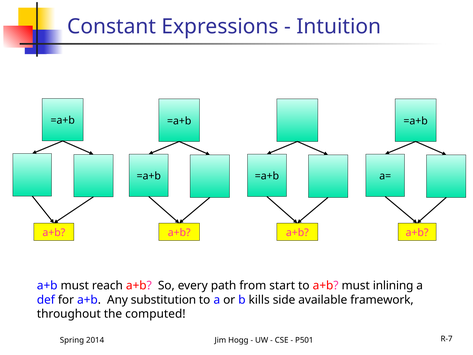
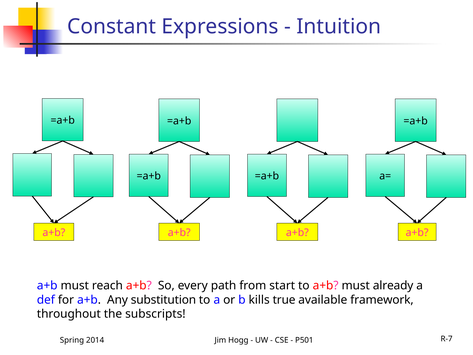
inlining: inlining -> already
side: side -> true
computed: computed -> subscripts
